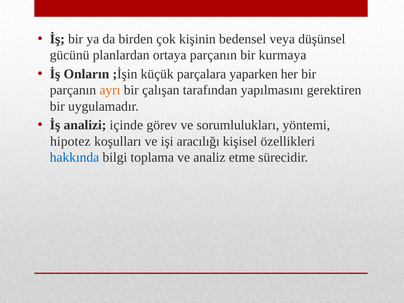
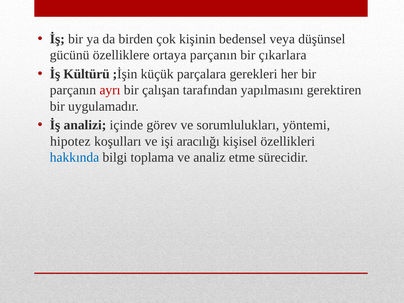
planlardan: planlardan -> özelliklere
kurmaya: kurmaya -> çıkarlara
Onların: Onların -> Kültürü
yaparken: yaparken -> gerekleri
ayrı colour: orange -> red
